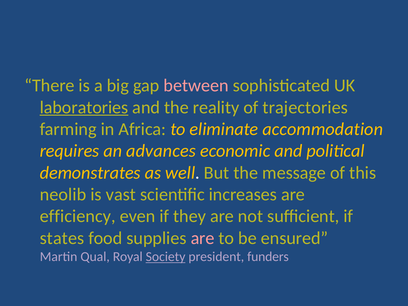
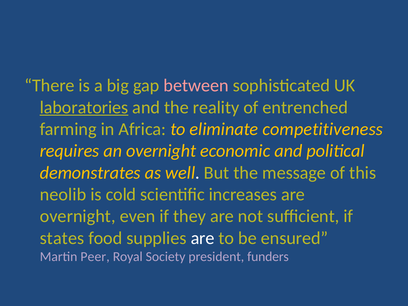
trajectories: trajectories -> entrenched
accommodation: accommodation -> competitiveness
an advances: advances -> overnight
vast: vast -> cold
efficiency at (78, 216): efficiency -> overnight
are at (203, 238) colour: pink -> white
Qual: Qual -> Peer
Society underline: present -> none
